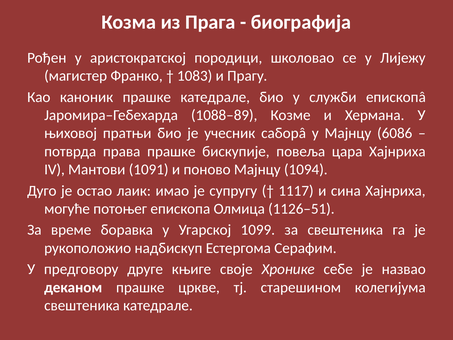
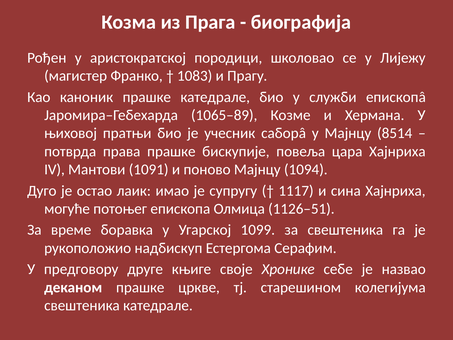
1088–89: 1088–89 -> 1065–89
6086: 6086 -> 8514
